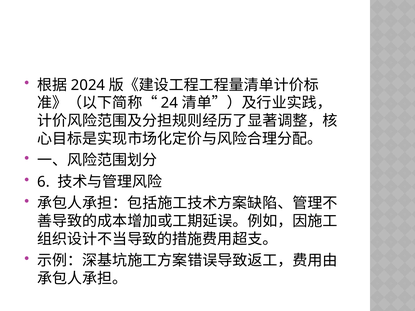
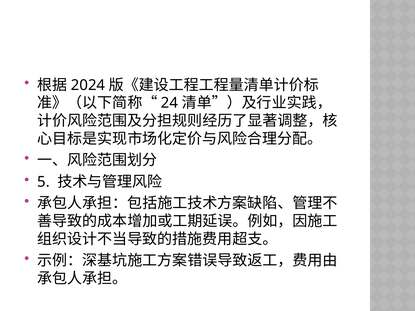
6: 6 -> 5
